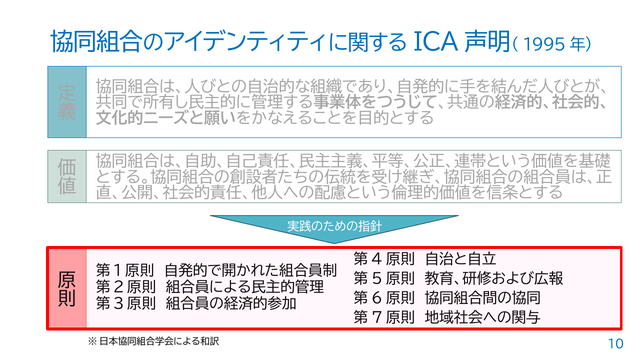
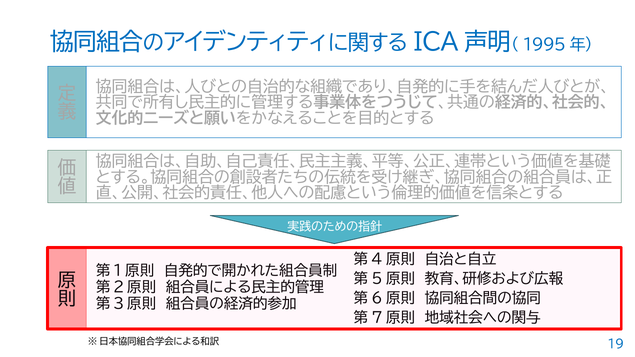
10: 10 -> 19
